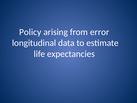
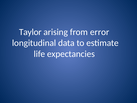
Policy: Policy -> Taylor
